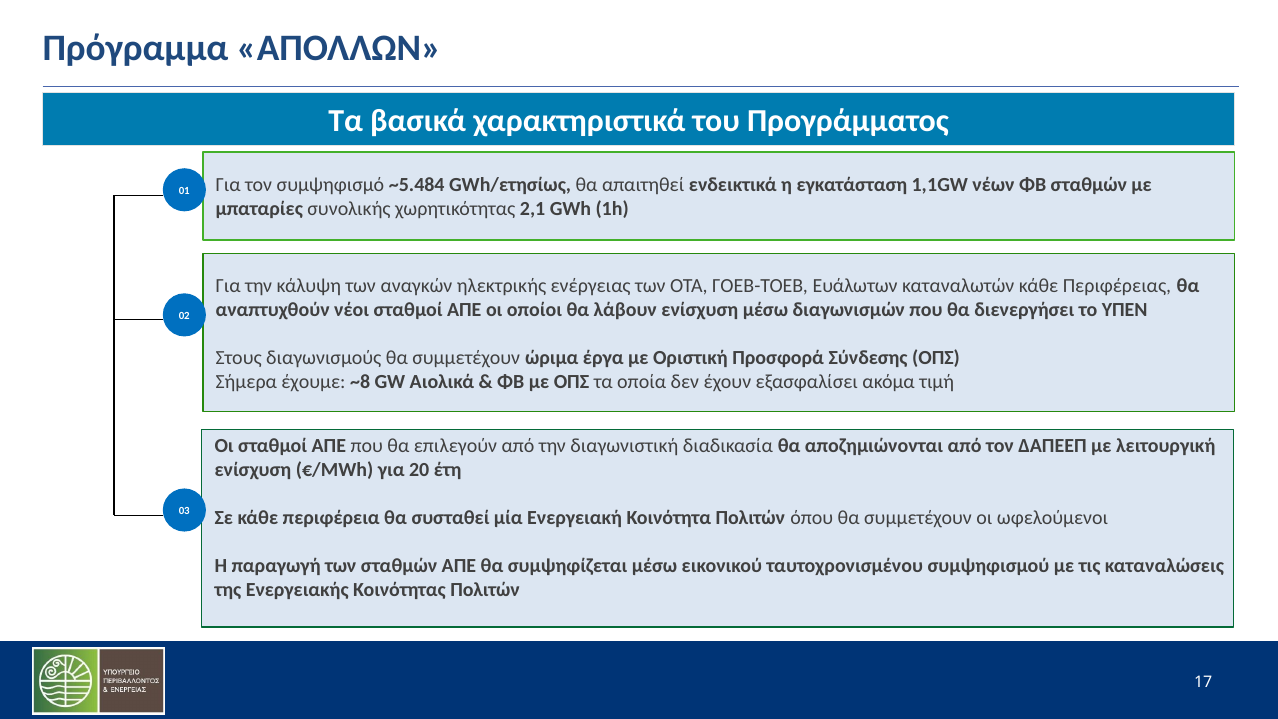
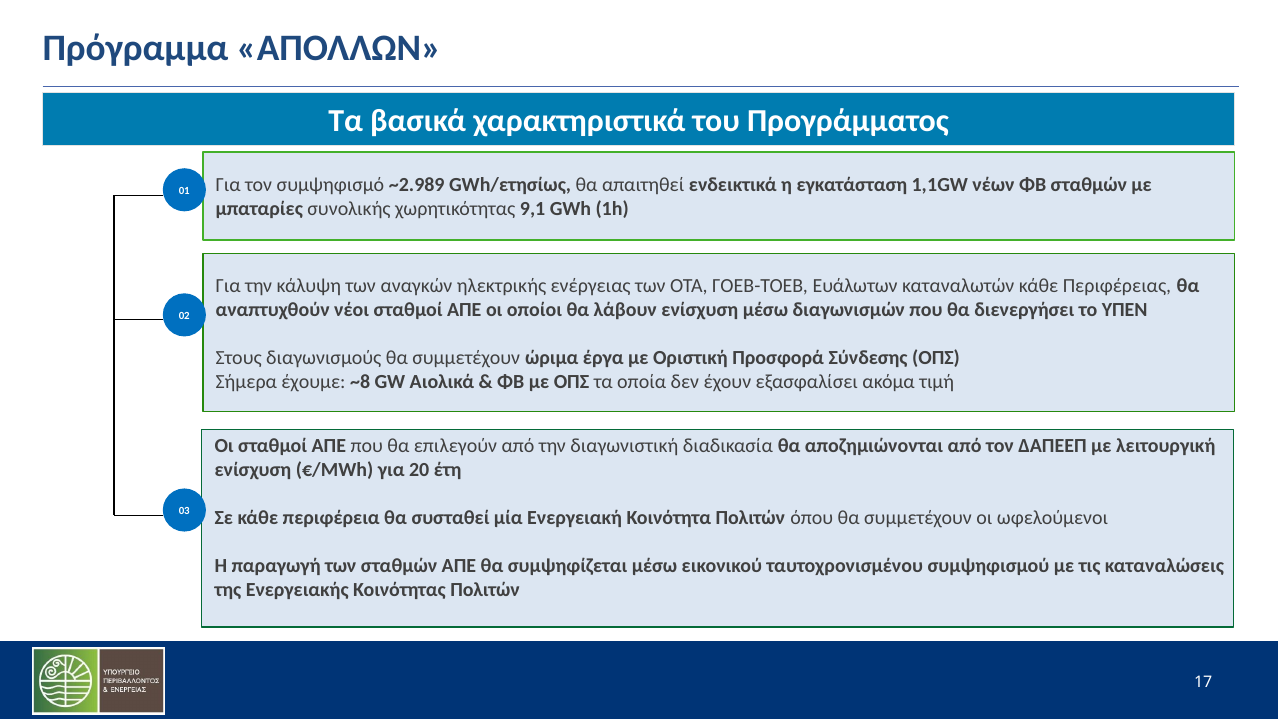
~5.484: ~5.484 -> ~2.989
2,1: 2,1 -> 9,1
